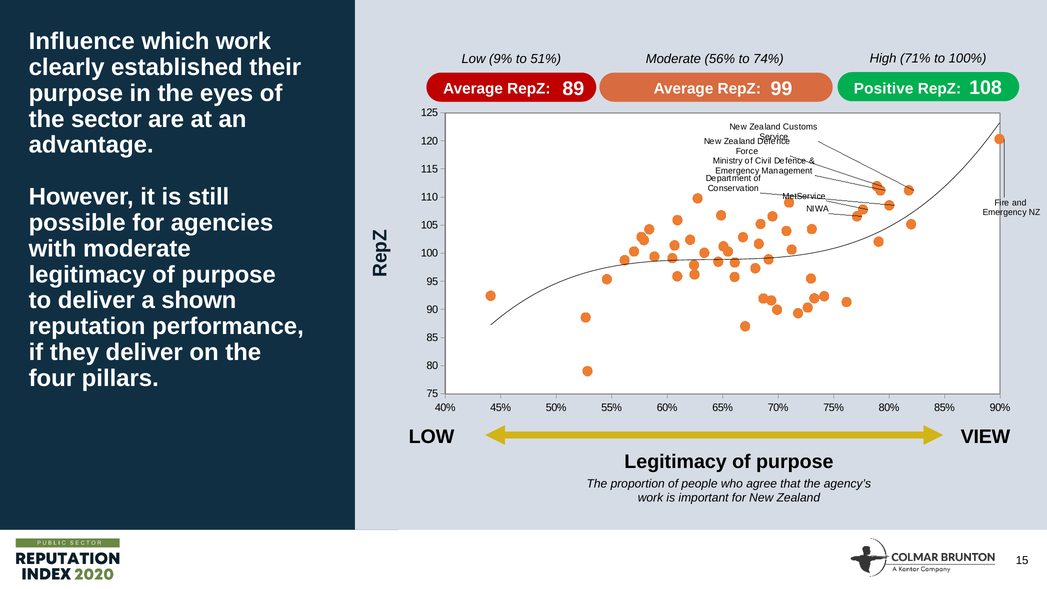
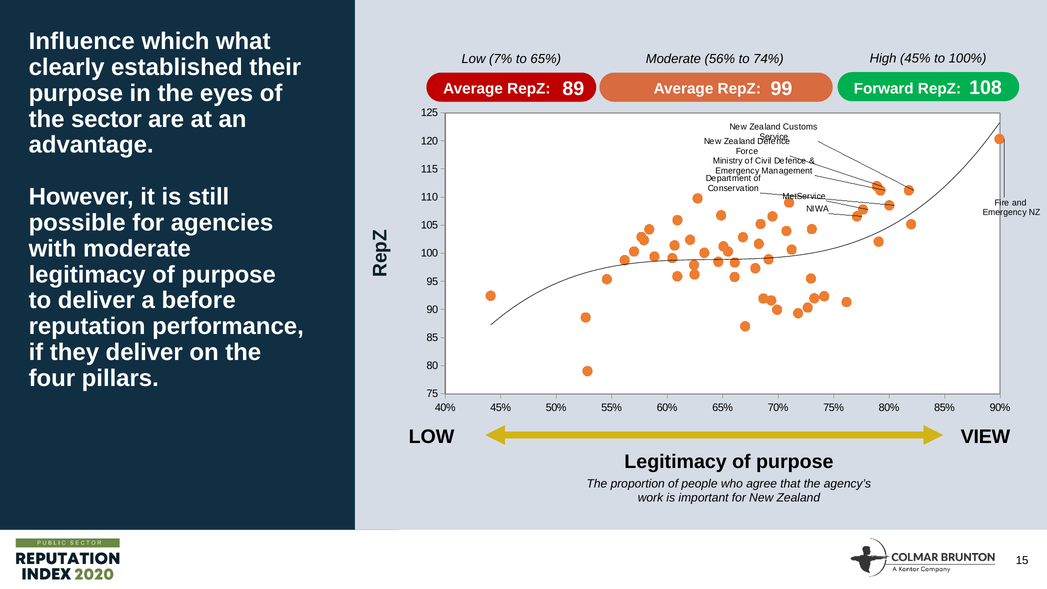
which work: work -> what
High 71%: 71% -> 45%
9%: 9% -> 7%
to 51%: 51% -> 65%
Positive: Positive -> Forward
shown: shown -> before
